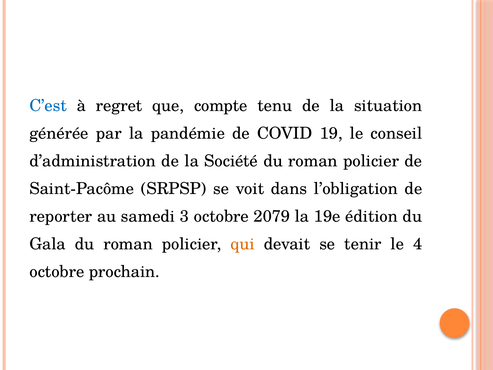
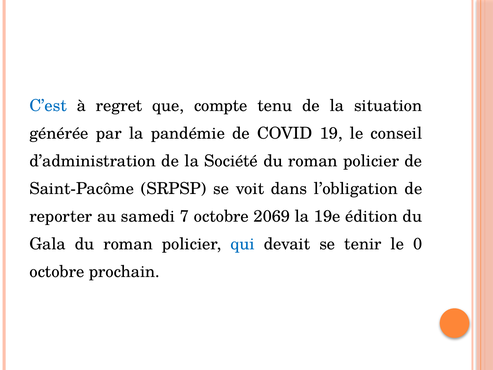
3: 3 -> 7
2079: 2079 -> 2069
qui colour: orange -> blue
4: 4 -> 0
